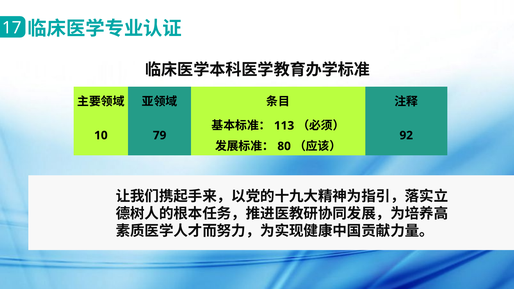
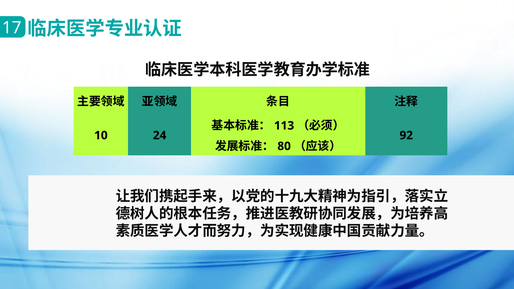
79: 79 -> 24
